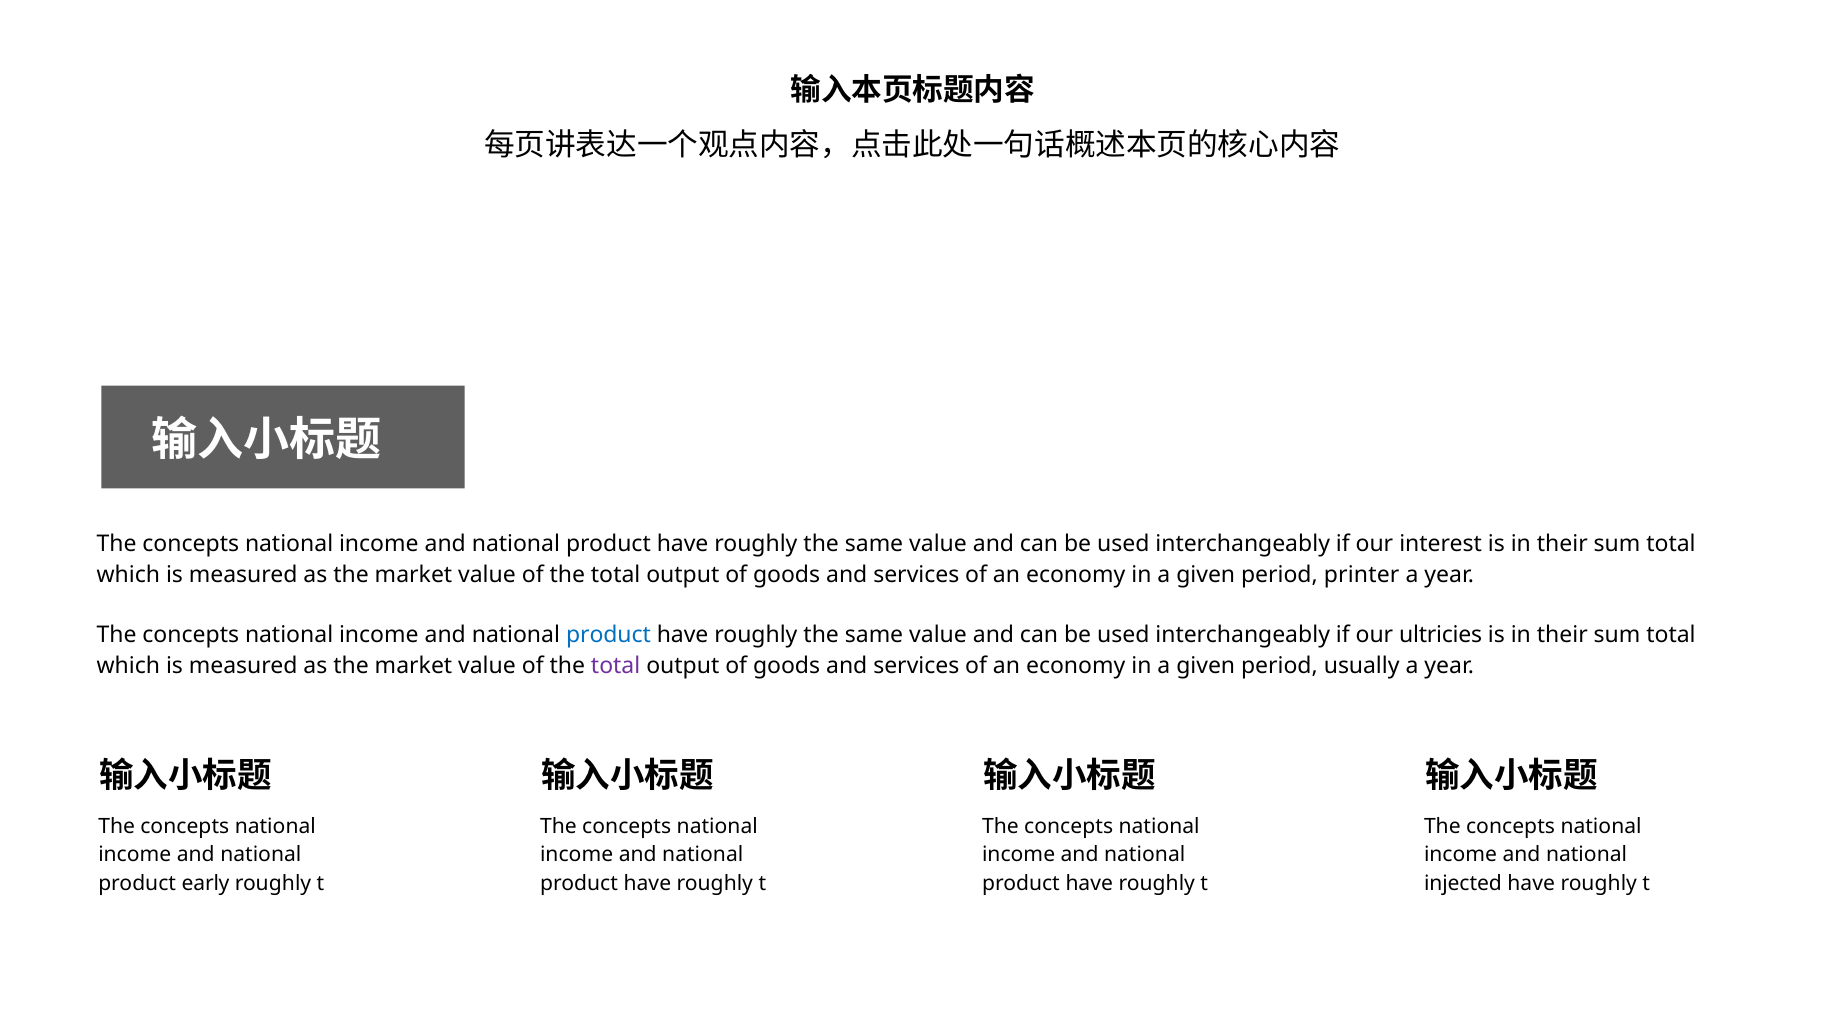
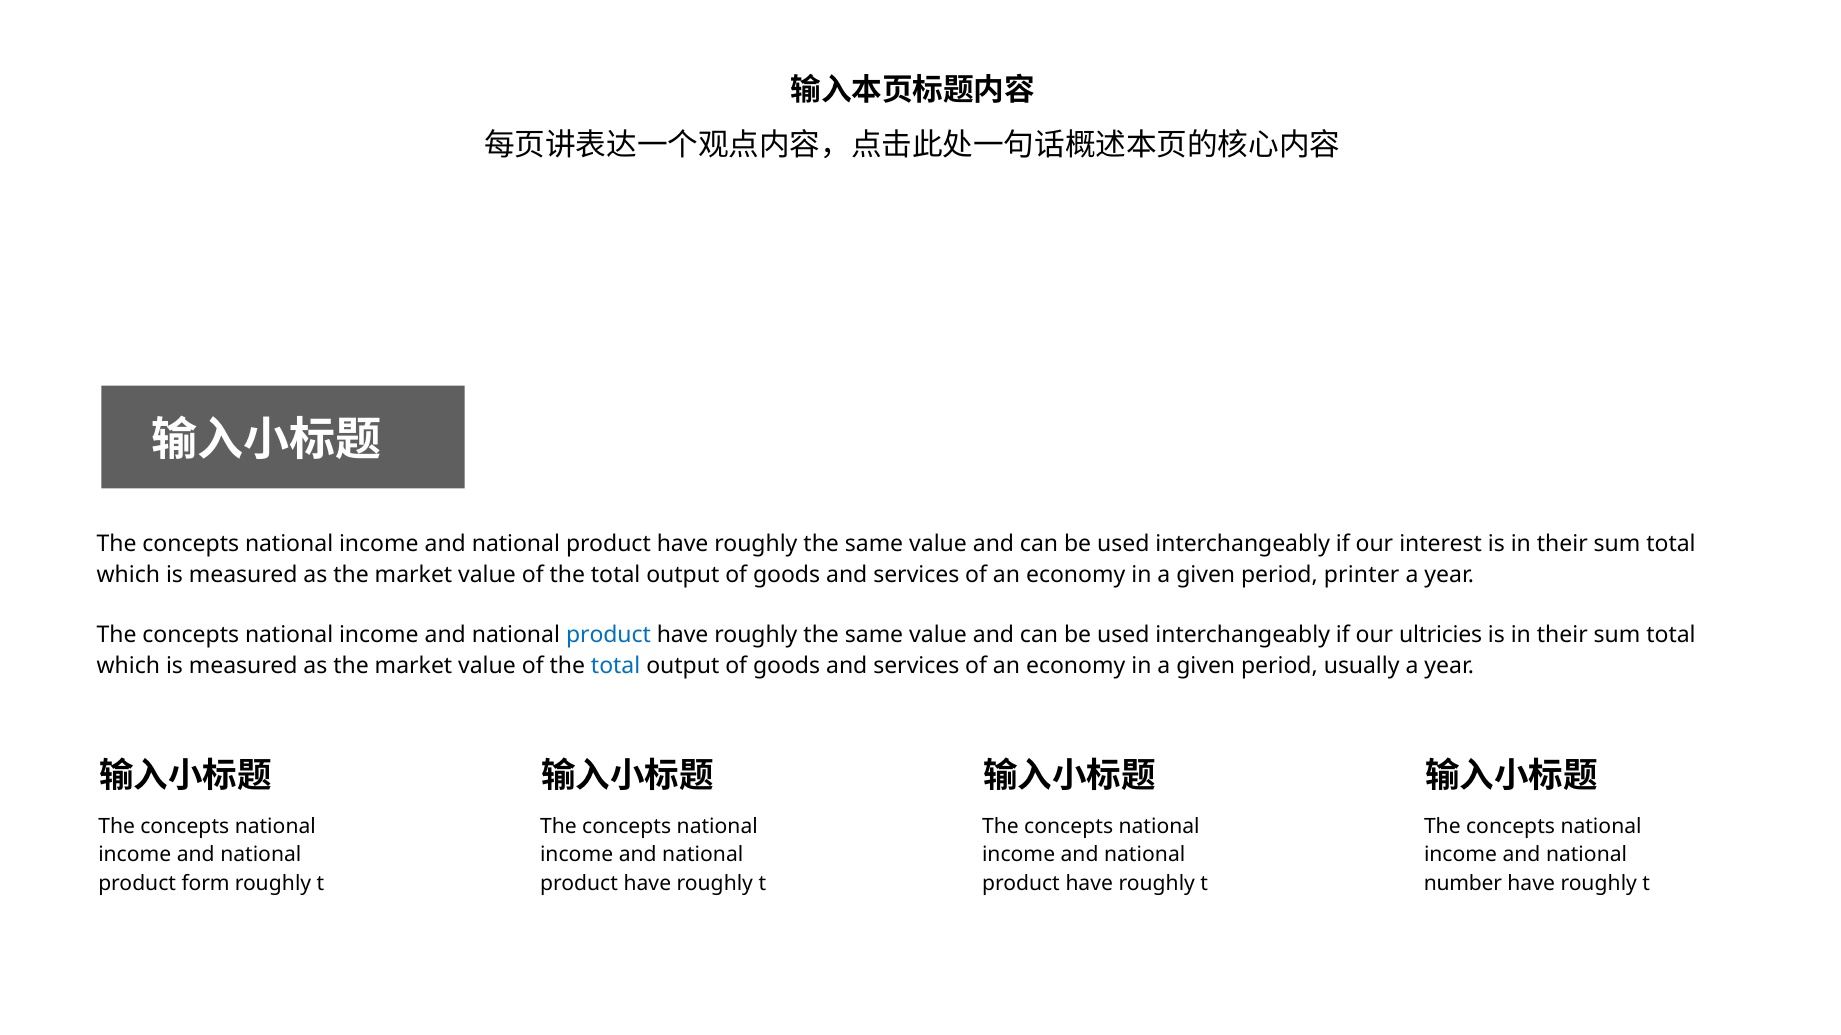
total at (616, 666) colour: purple -> blue
early: early -> form
injected: injected -> number
